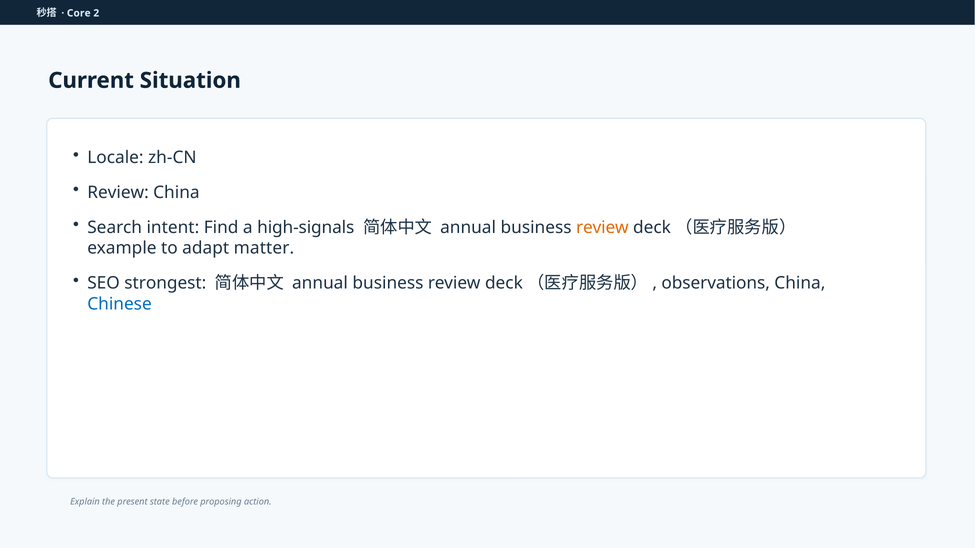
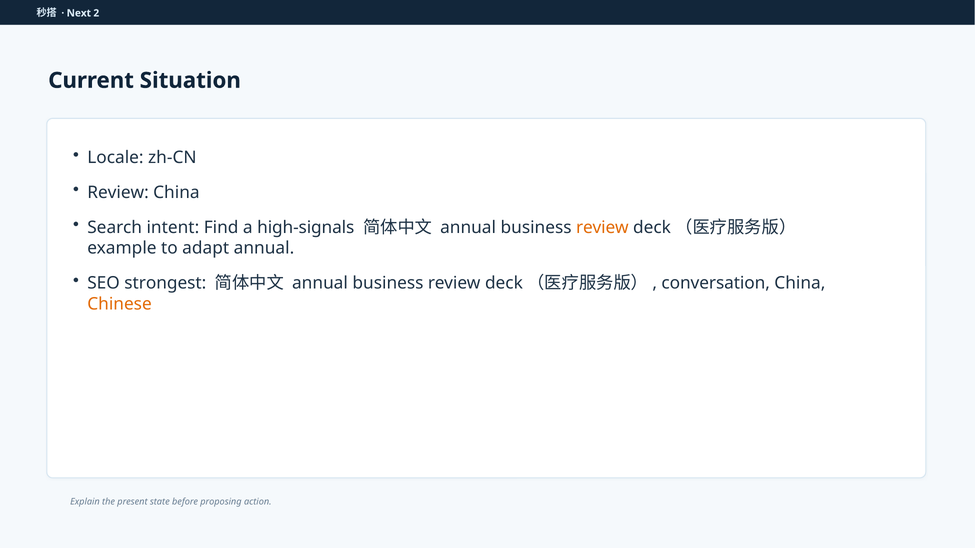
Core: Core -> Next
adapt matter: matter -> annual
observations: observations -> conversation
Chinese colour: blue -> orange
